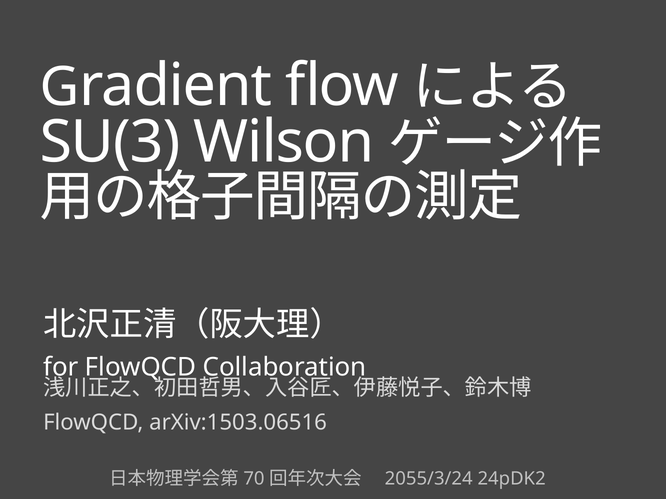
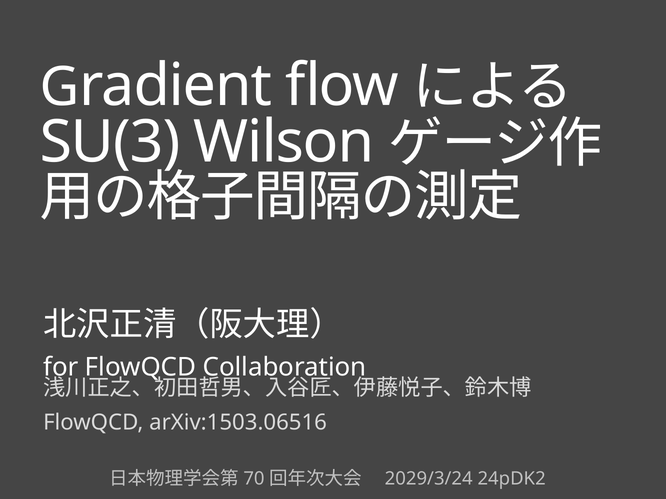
2055/3/24: 2055/3/24 -> 2029/3/24
